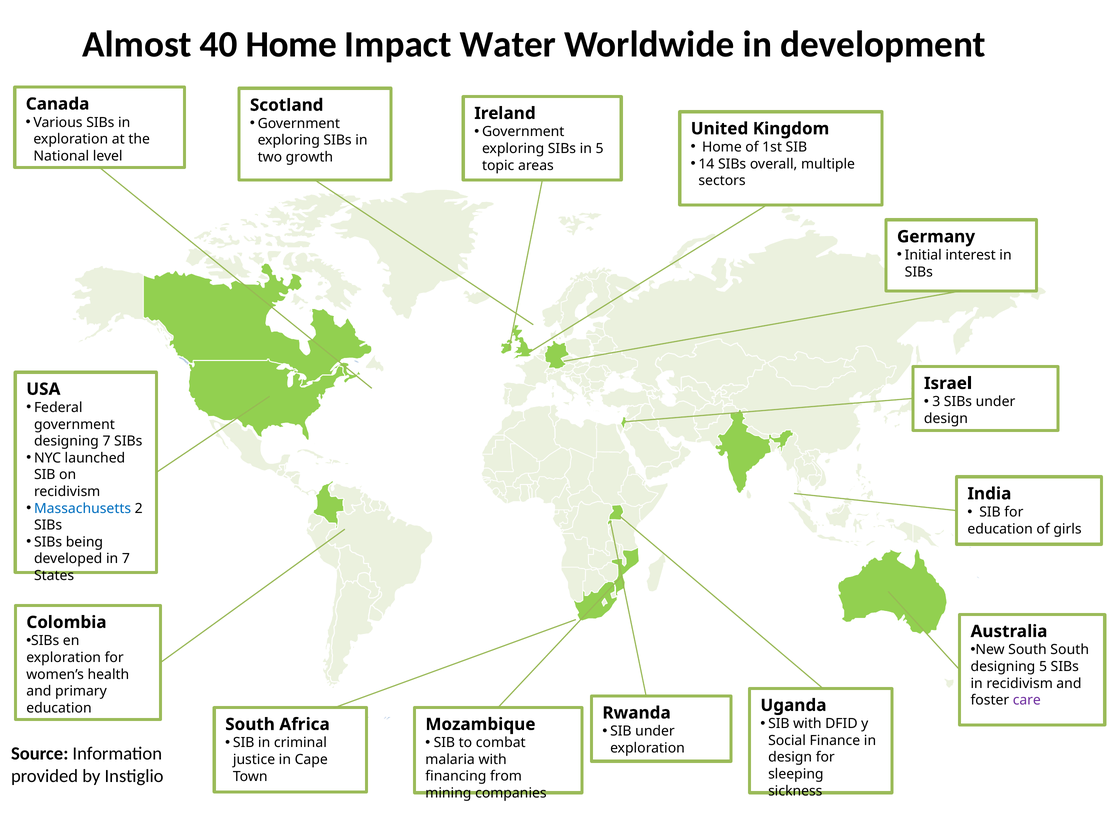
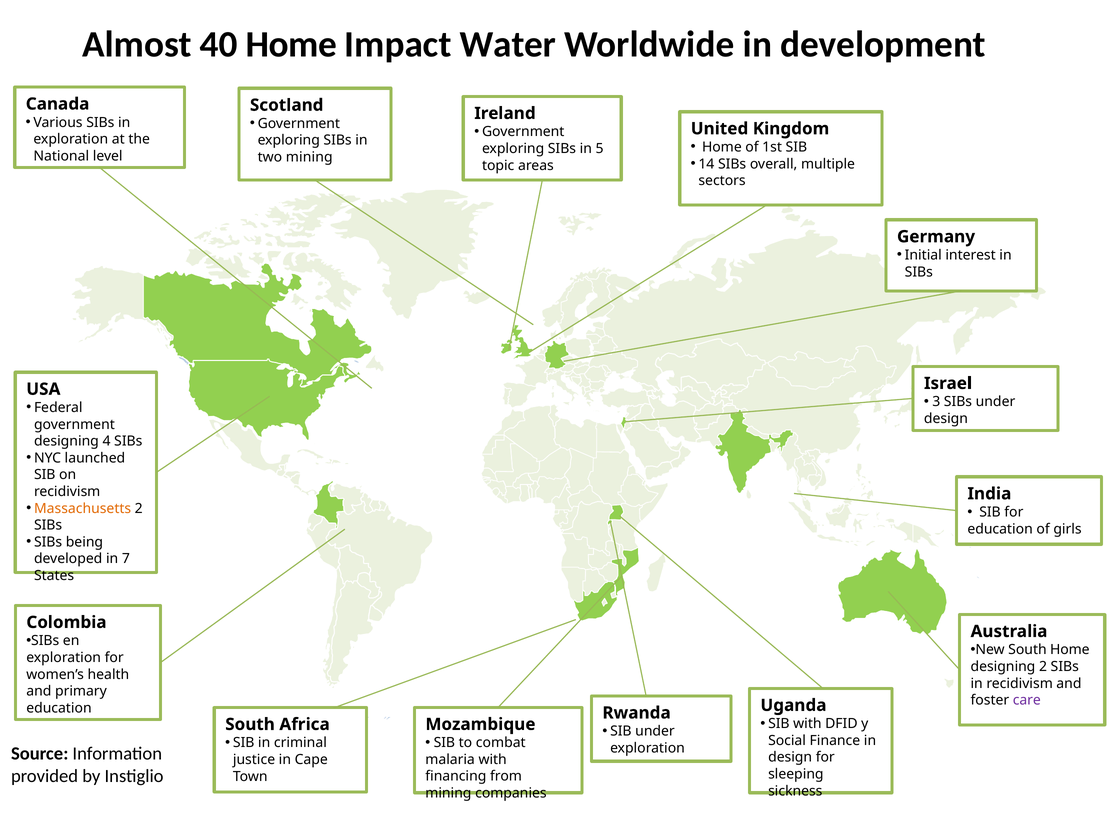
two growth: growth -> mining
designing 7: 7 -> 4
Massachusetts colour: blue -> orange
South South: South -> Home
designing 5: 5 -> 2
